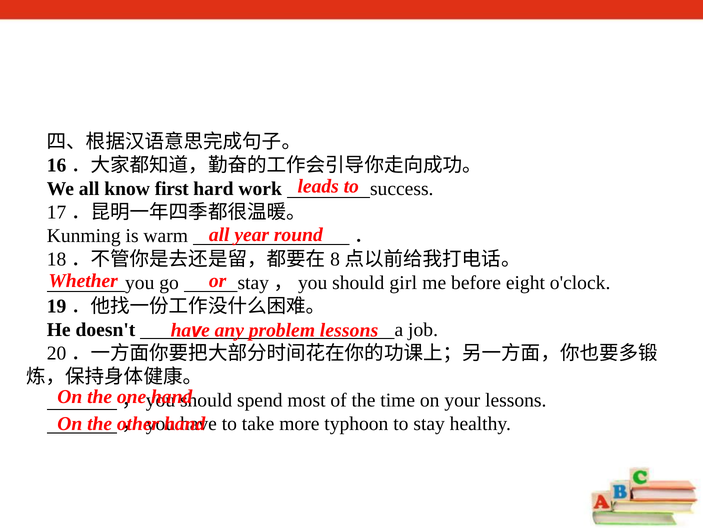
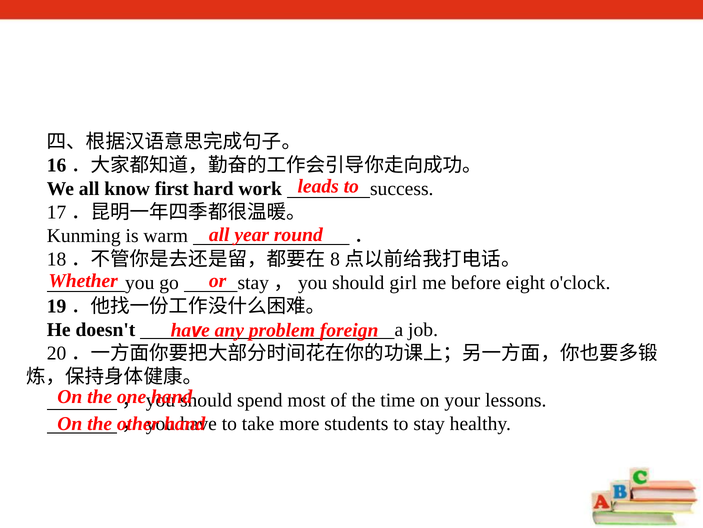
problem lessons: lessons -> foreign
typhoon: typhoon -> students
